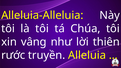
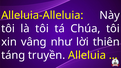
rước: rước -> táng
